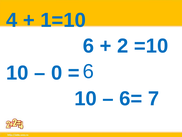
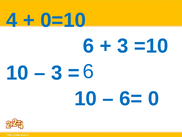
1=10: 1=10 -> 0=10
2 at (123, 46): 2 -> 3
0 at (57, 73): 0 -> 3
7: 7 -> 0
